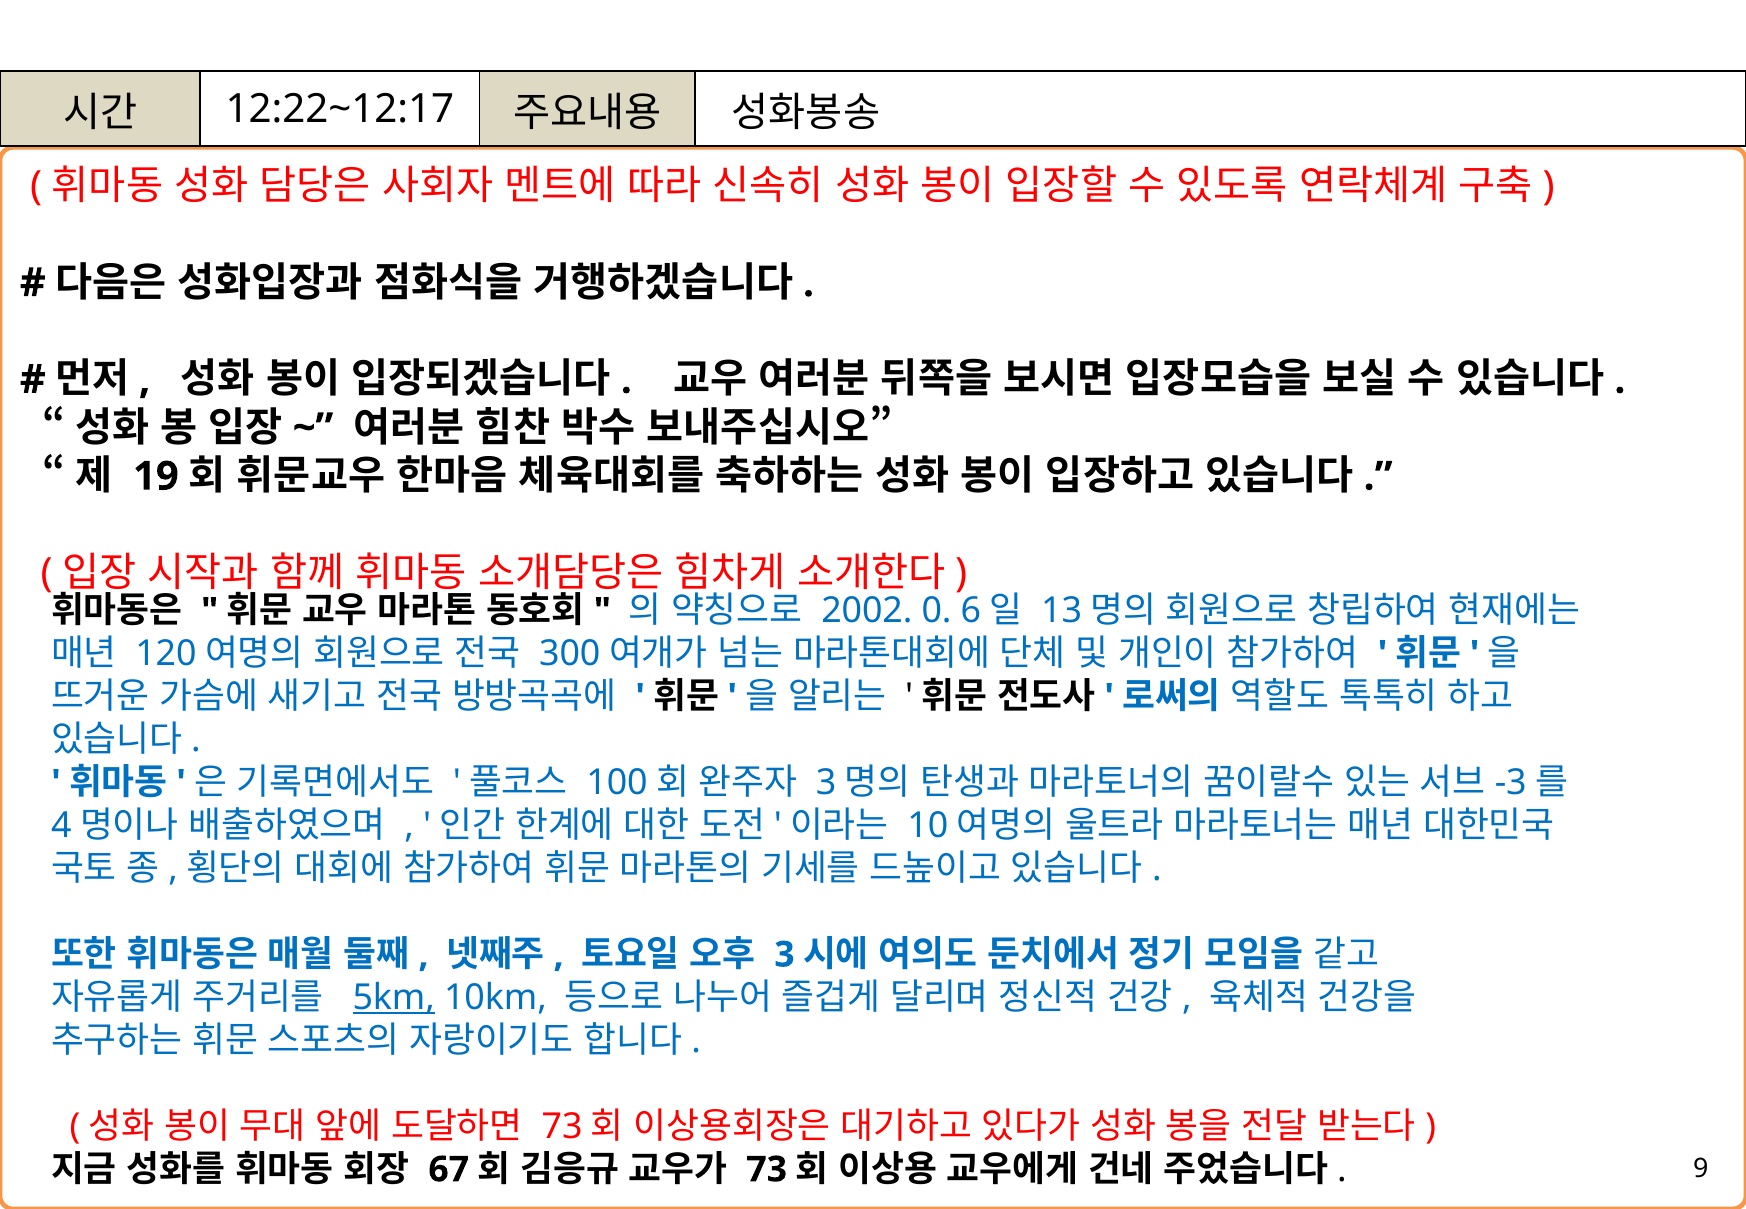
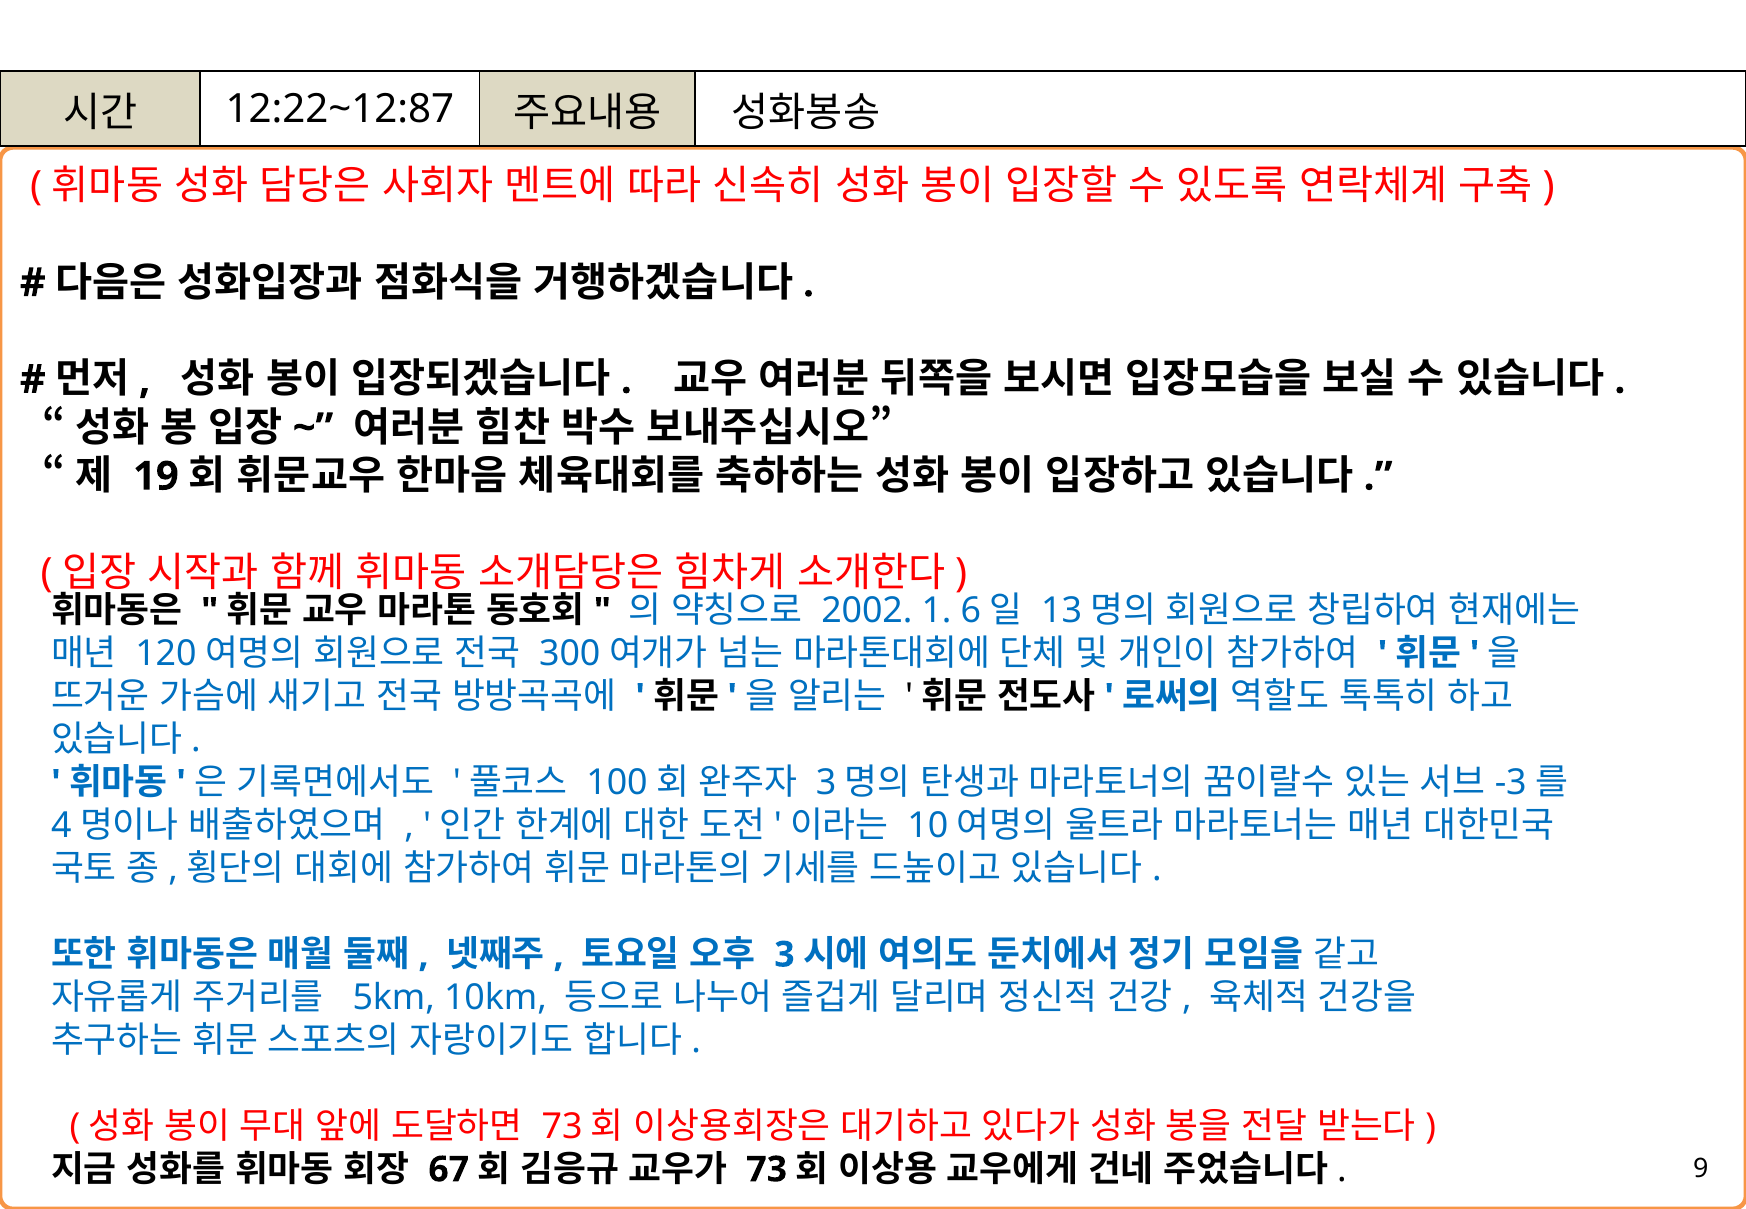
12:22~12:17: 12:22~12:17 -> 12:22~12:87
0: 0 -> 1
5km underline: present -> none
